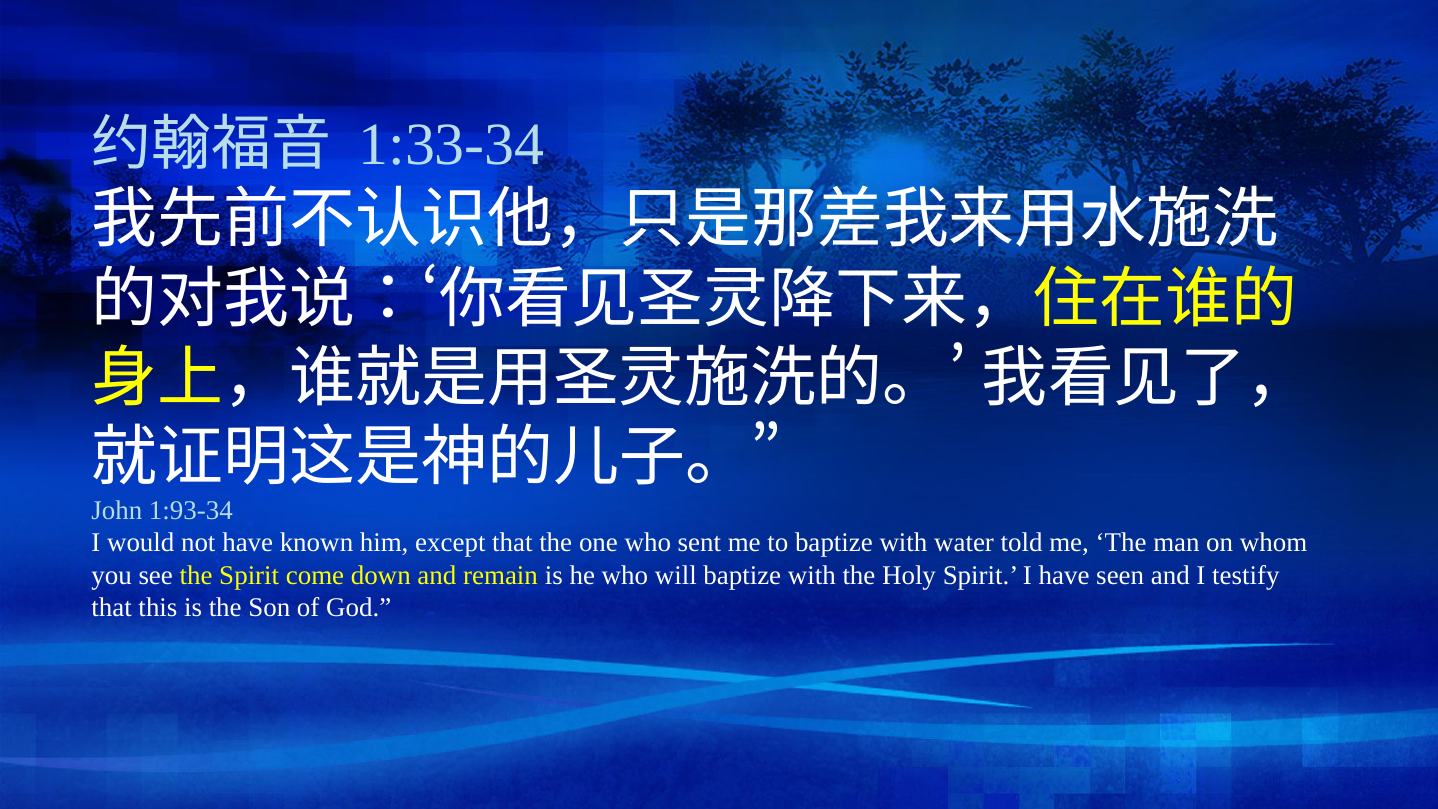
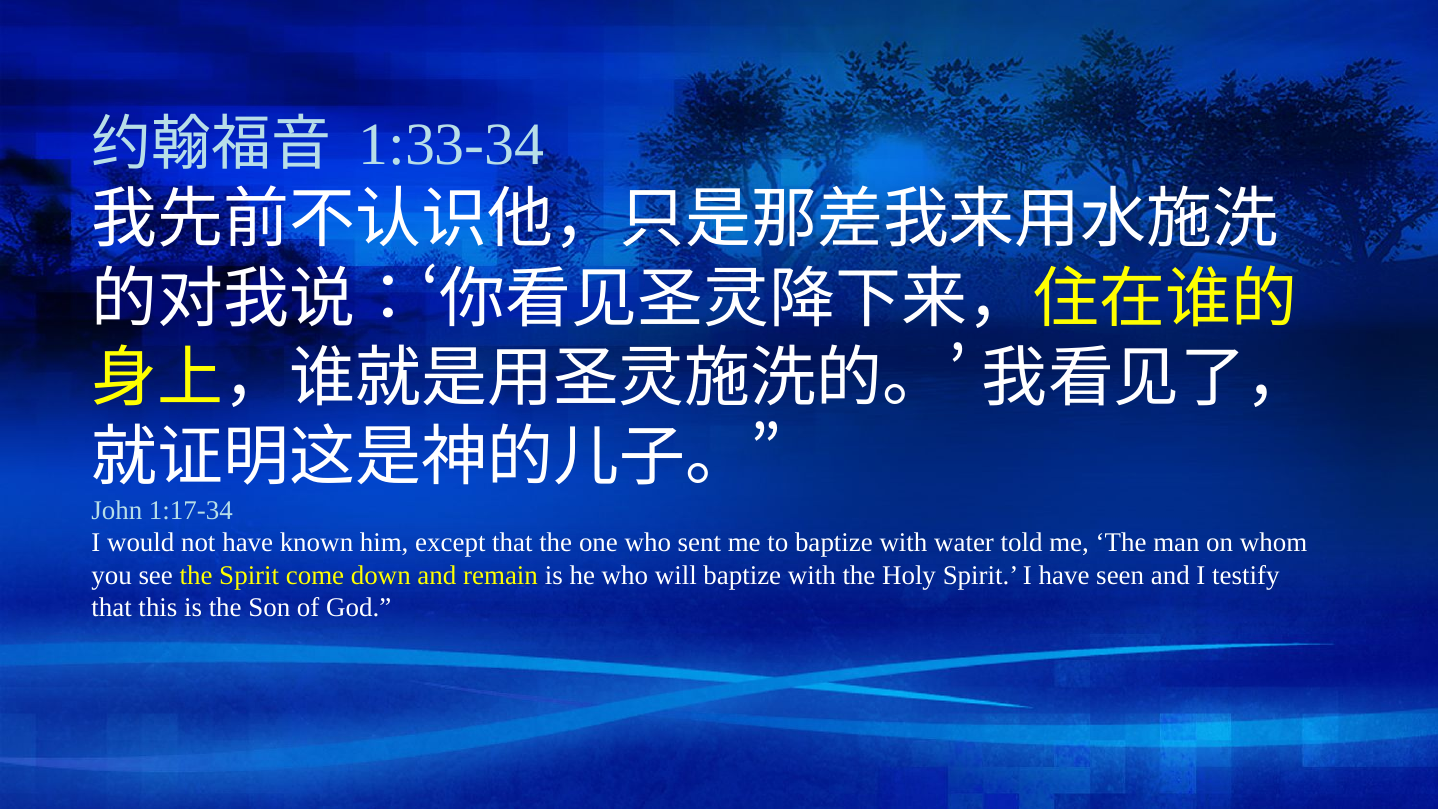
1:93-34: 1:93-34 -> 1:17-34
